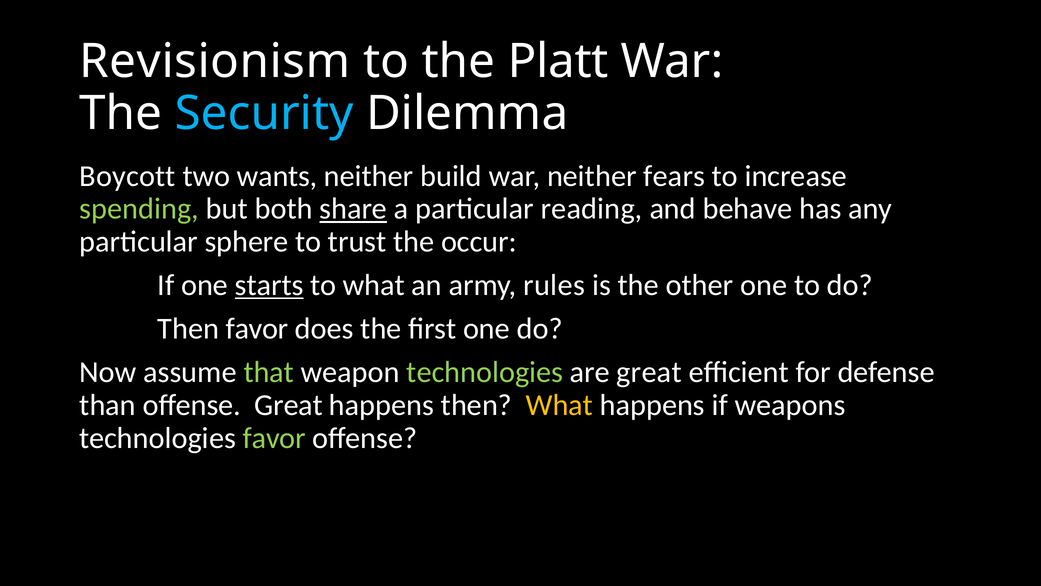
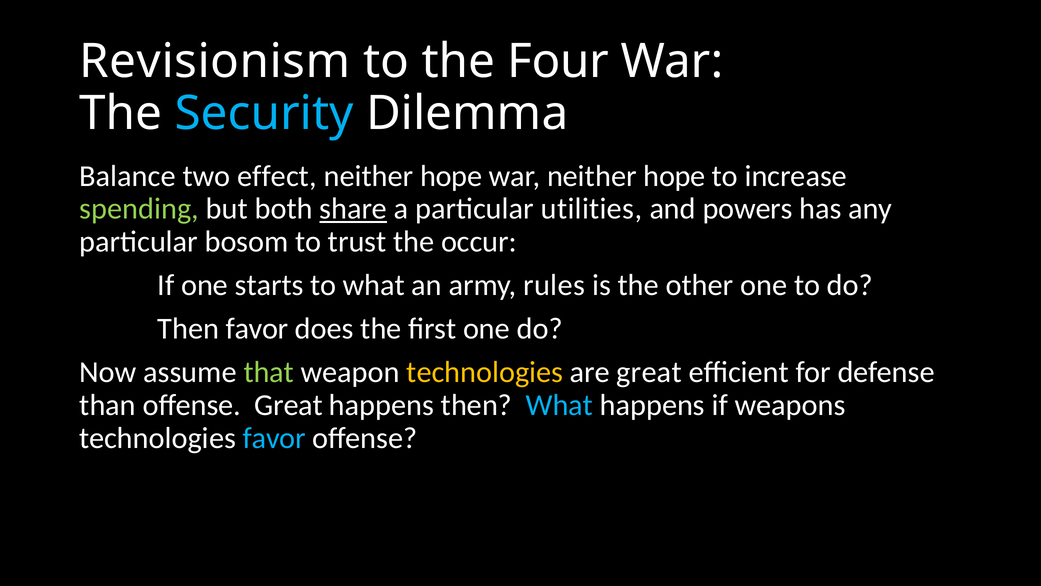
Platt: Platt -> Four
Boycott: Boycott -> Balance
wants: wants -> effect
build at (451, 176): build -> hope
war neither fears: fears -> hope
reading: reading -> utilities
behave: behave -> powers
sphere: sphere -> bosom
starts underline: present -> none
technologies at (485, 372) colour: light green -> yellow
What at (559, 405) colour: yellow -> light blue
favor at (274, 438) colour: light green -> light blue
